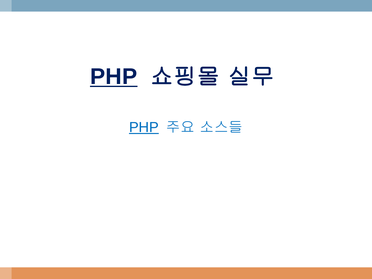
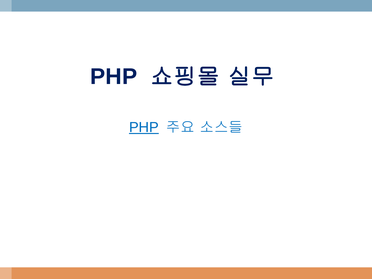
PHP at (114, 77) underline: present -> none
